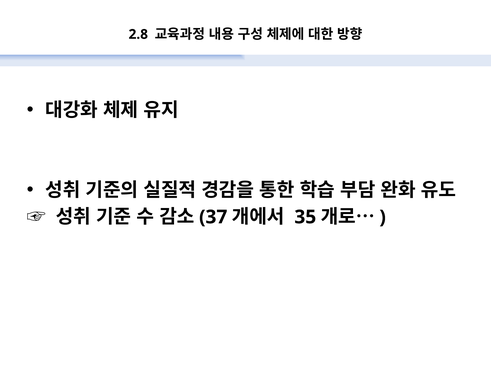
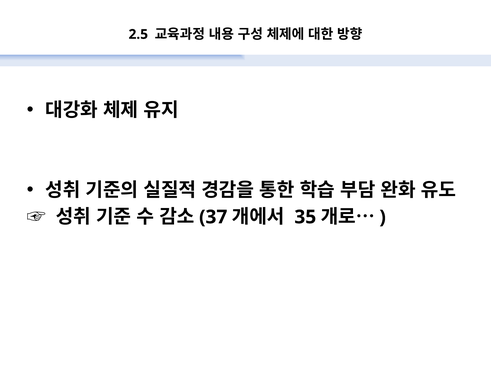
2.8: 2.8 -> 2.5
